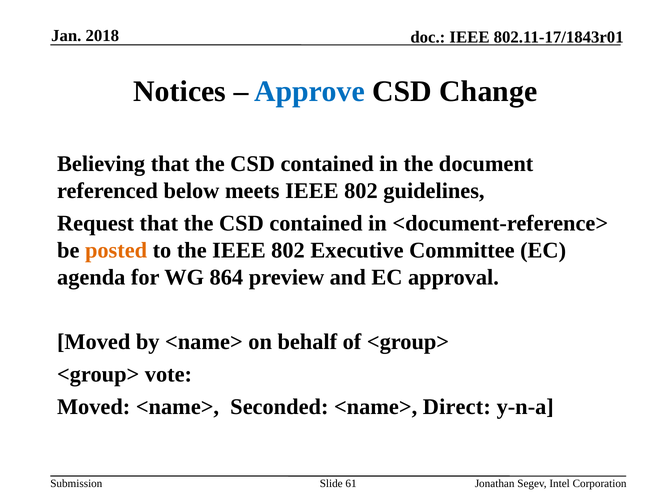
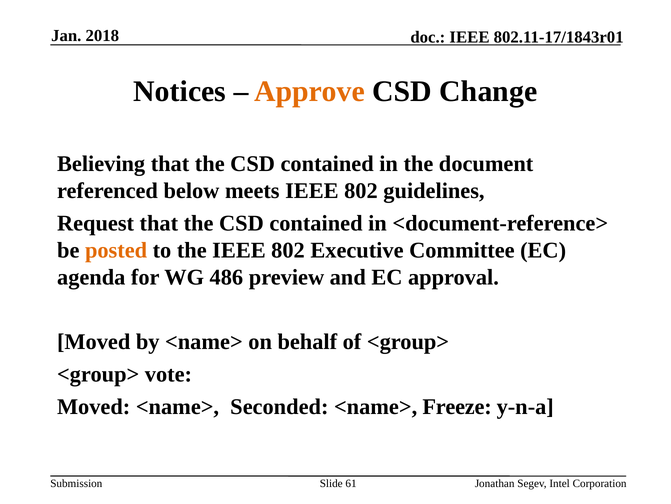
Approve colour: blue -> orange
864: 864 -> 486
Direct: Direct -> Freeze
